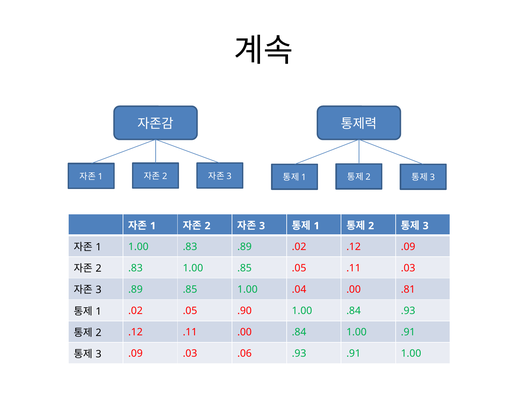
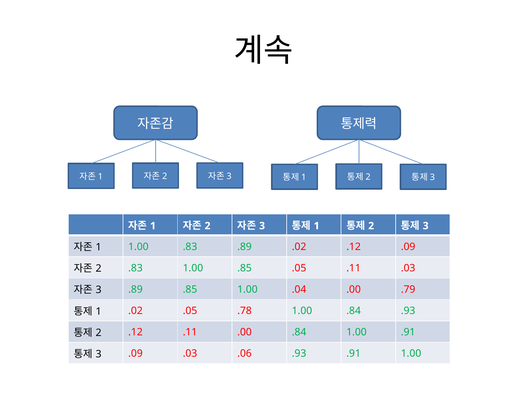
.81: .81 -> .79
.90: .90 -> .78
